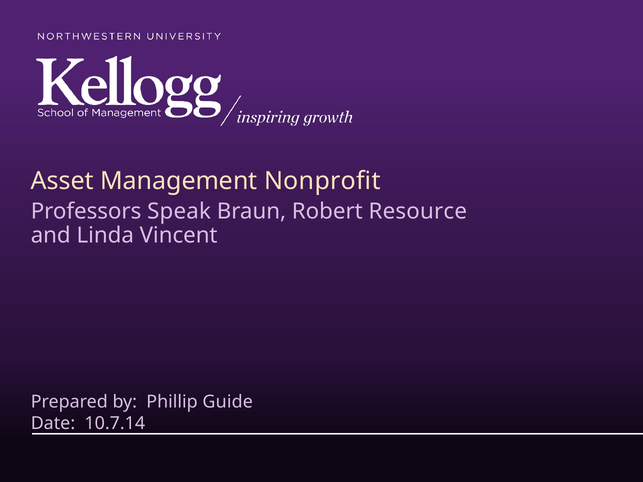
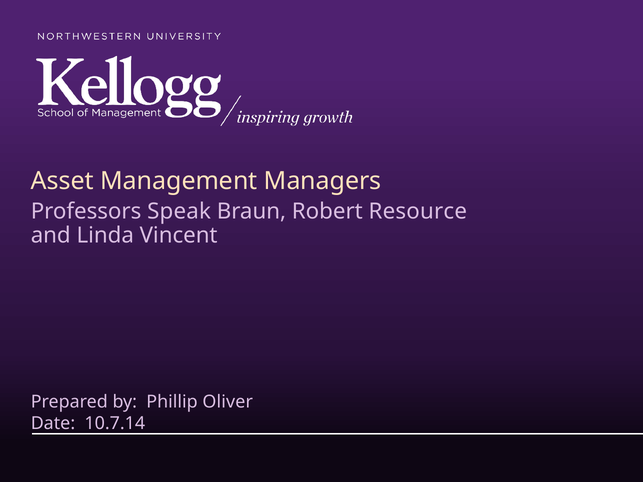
Nonprofit: Nonprofit -> Managers
Guide: Guide -> Oliver
